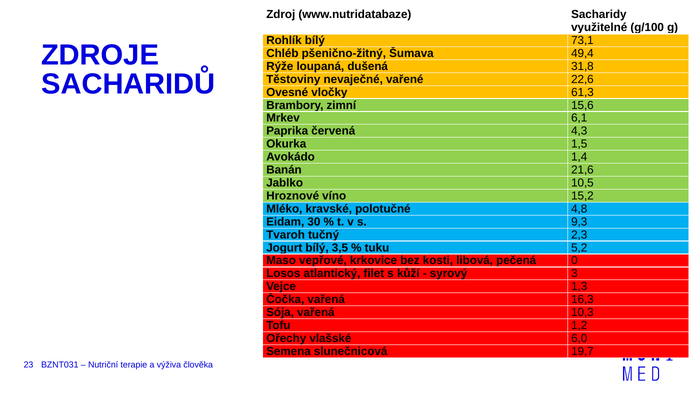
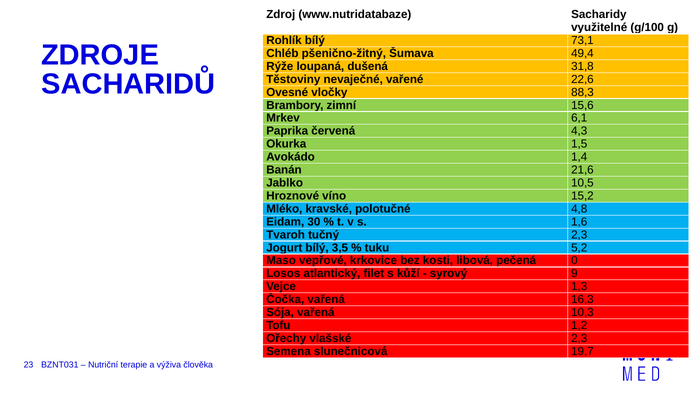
61,3: 61,3 -> 88,3
9,3: 9,3 -> 1,6
3: 3 -> 9
vlašské 6,0: 6,0 -> 2,3
